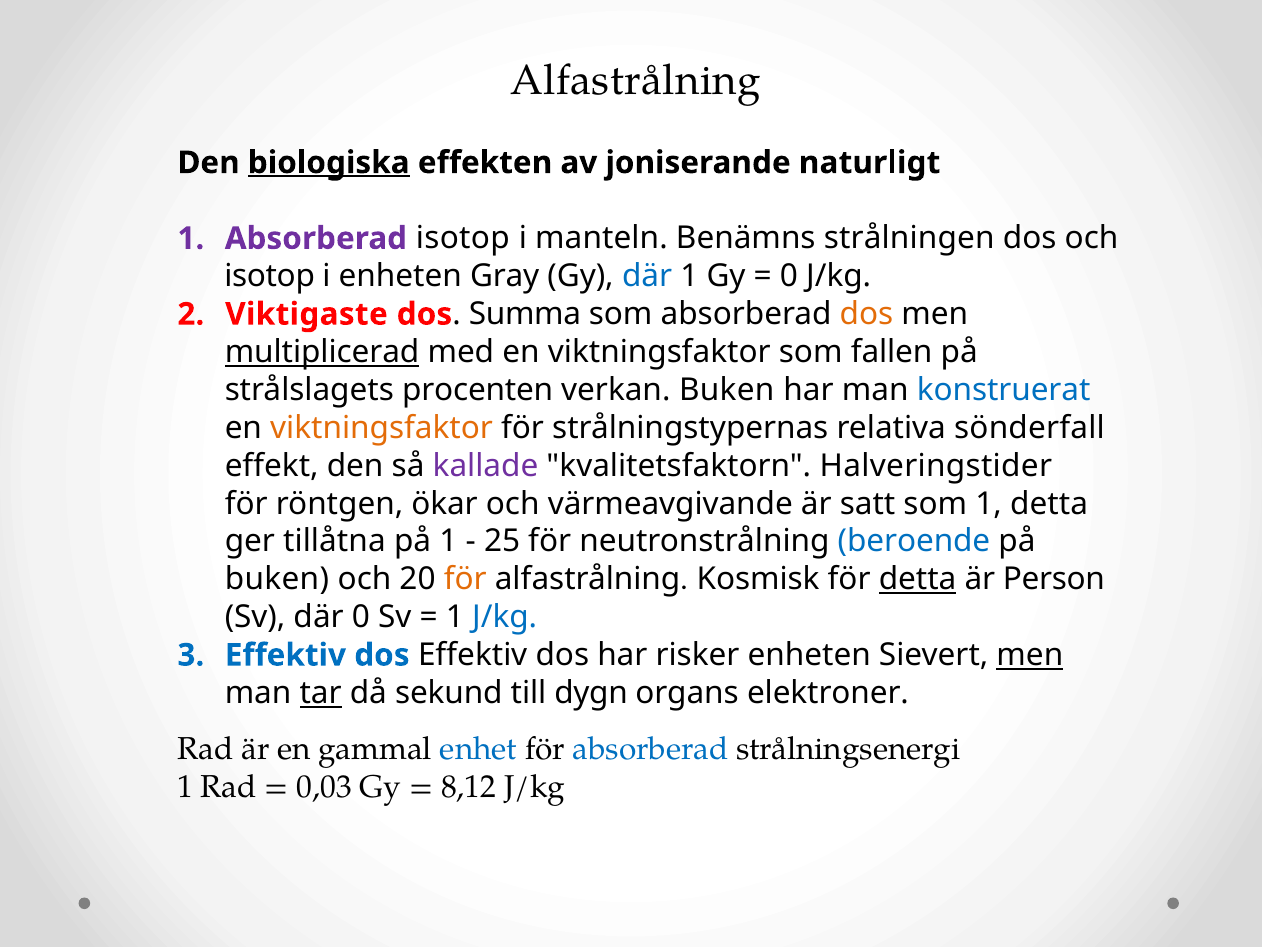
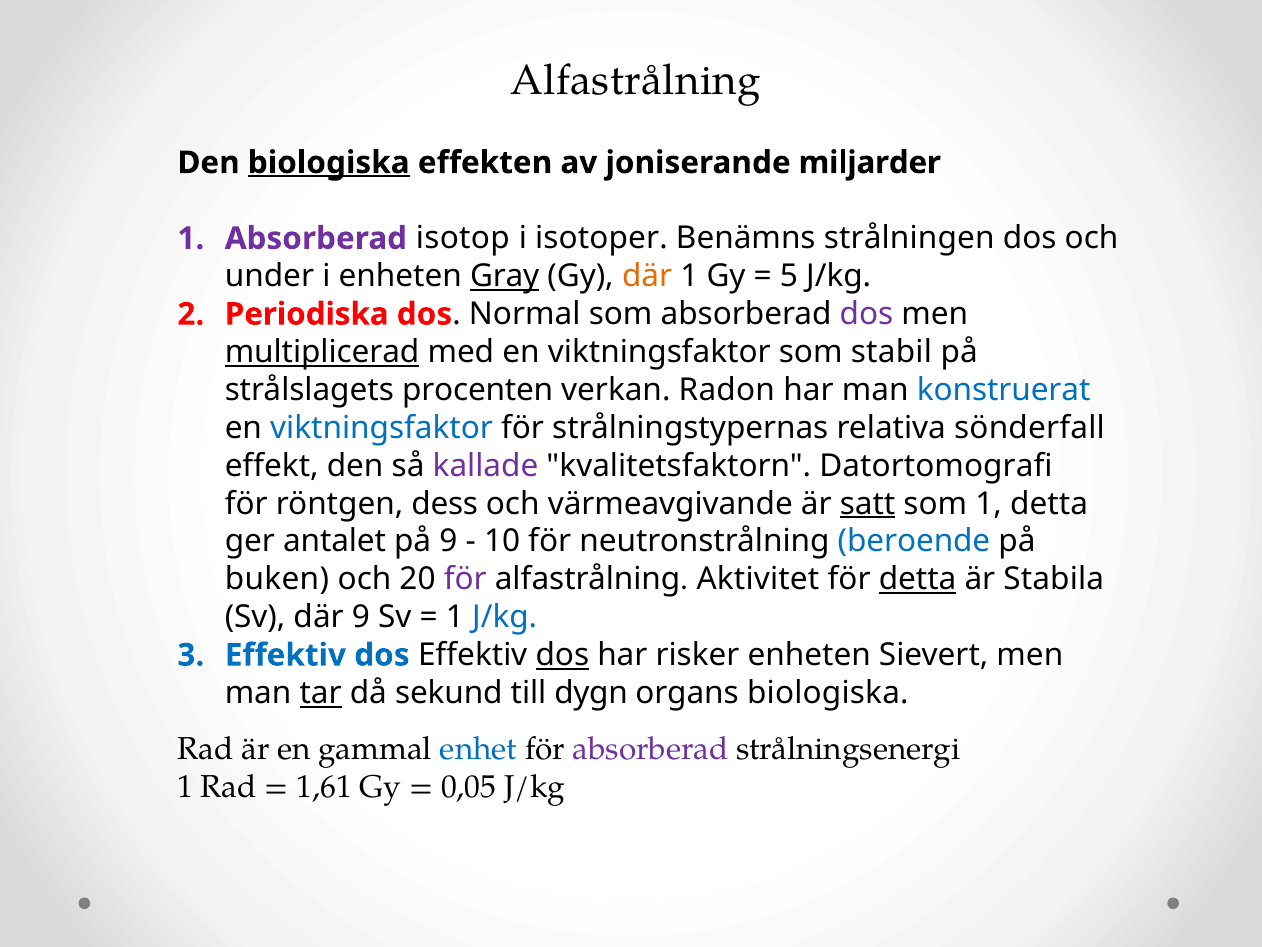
naturligt: naturligt -> miljarder
manteln: manteln -> isotoper
isotop at (270, 276): isotop -> under
Gray underline: none -> present
där at (647, 276) colour: blue -> orange
0 at (789, 276): 0 -> 5
Viktigaste: Viktigaste -> Periodiska
Summa: Summa -> Normal
dos at (866, 314) colour: orange -> purple
fallen: fallen -> stabil
verkan Buken: Buken -> Radon
viktningsfaktor at (382, 428) colour: orange -> blue
Halveringstider: Halveringstider -> Datortomografi
ökar: ökar -> dess
satt underline: none -> present
tillåtna: tillåtna -> antalet
på 1: 1 -> 9
25: 25 -> 10
för at (465, 579) colour: orange -> purple
Kosmisk: Kosmisk -> Aktivitet
Person: Person -> Stabila
där 0: 0 -> 9
dos at (562, 655) underline: none -> present
men at (1030, 655) underline: present -> none
organs elektroner: elektroner -> biologiska
absorberad at (651, 749) colour: blue -> purple
0,03: 0,03 -> 1,61
8,12: 8,12 -> 0,05
